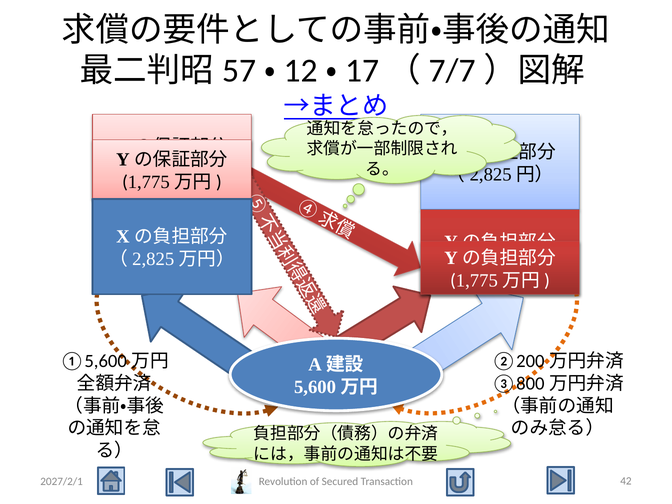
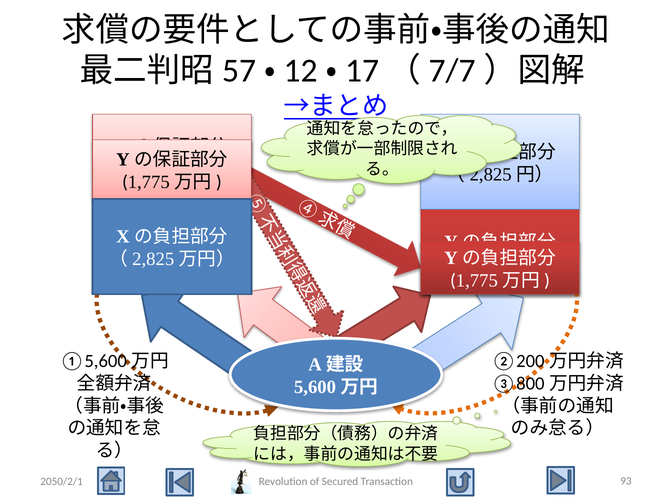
2027/2/1: 2027/2/1 -> 2050/2/1
42: 42 -> 93
